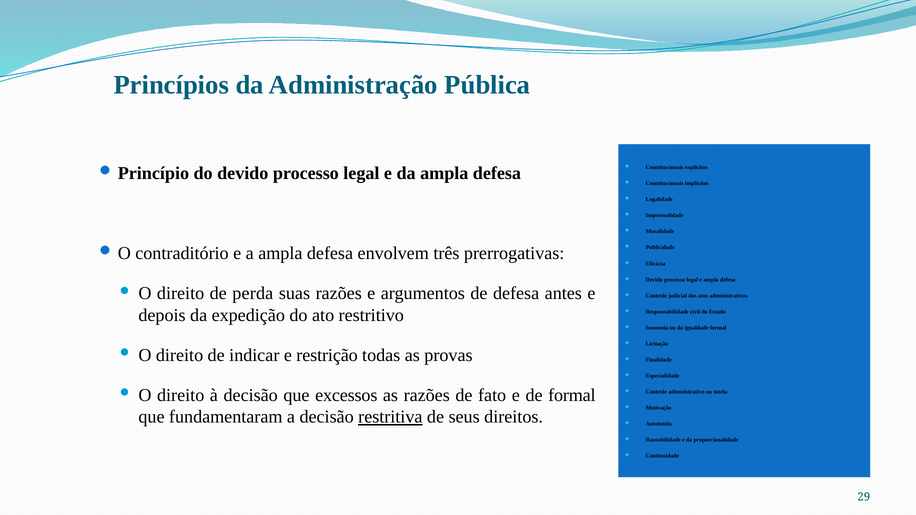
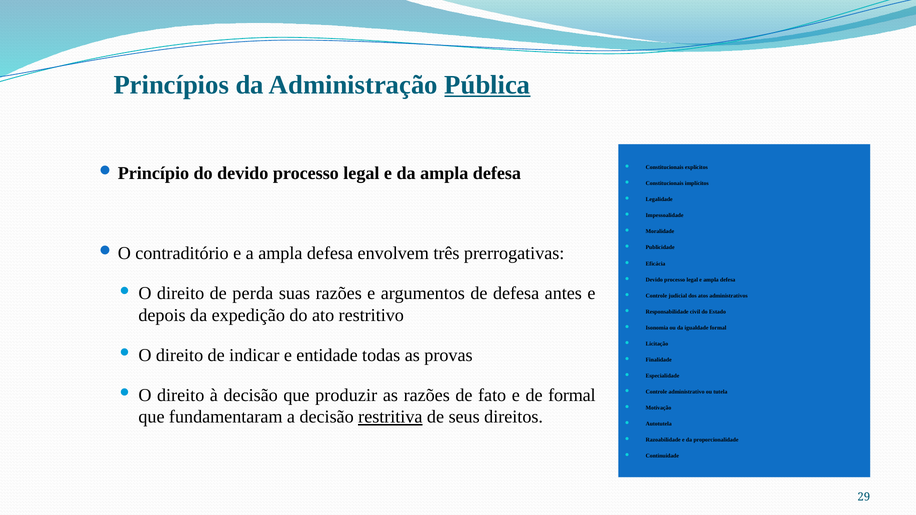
Pública underline: none -> present
restrição: restrição -> entidade
excessos: excessos -> produzir
